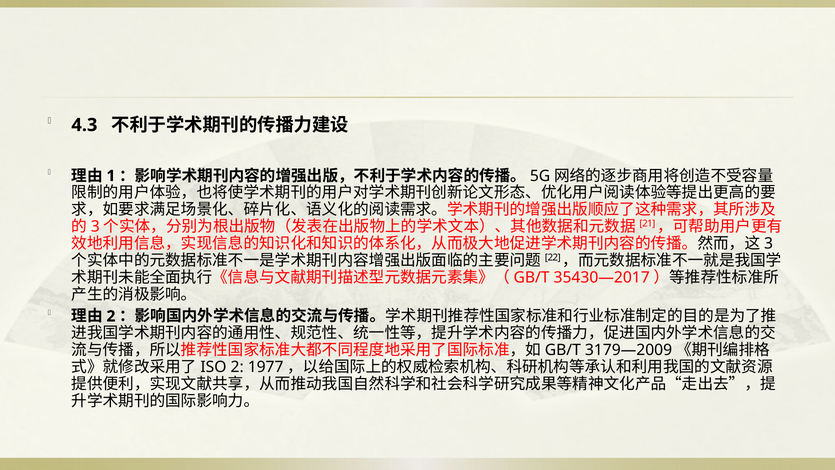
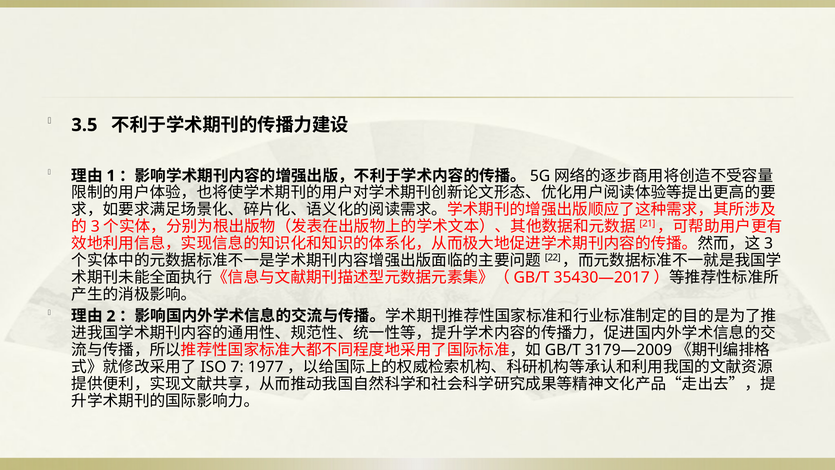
4.3: 4.3 -> 3.5
2 at (237, 367): 2 -> 7
